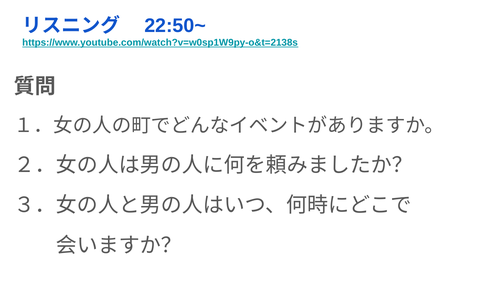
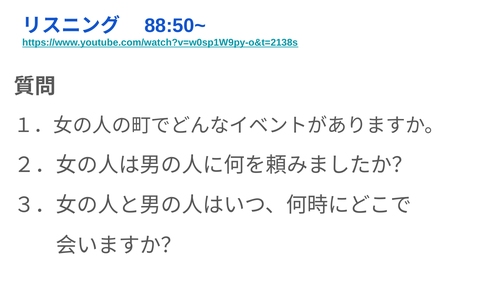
22:50~: 22:50~ -> 88:50~
